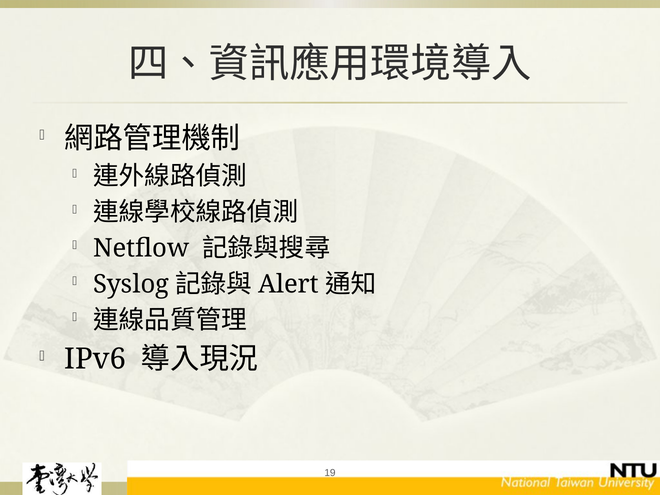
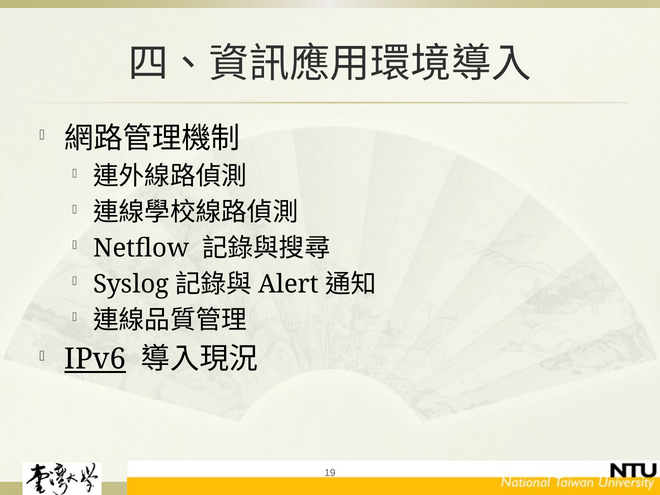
IPv6 underline: none -> present
